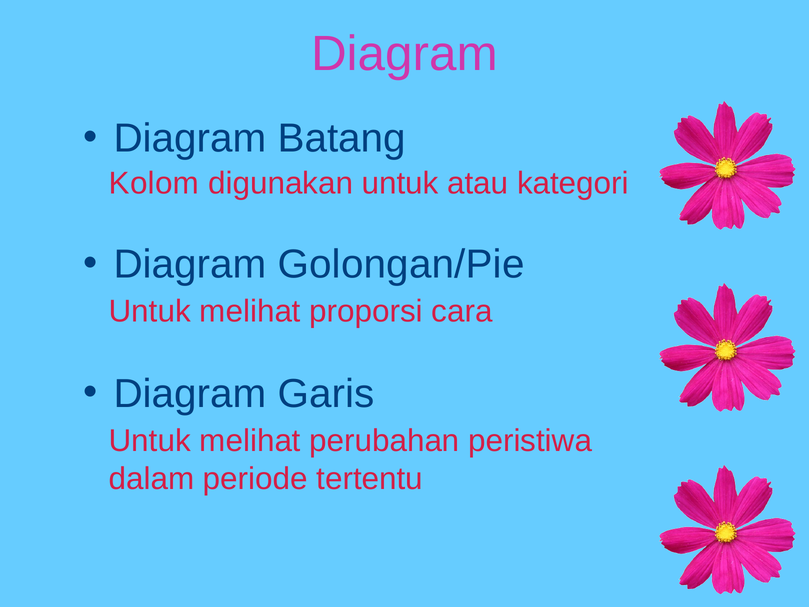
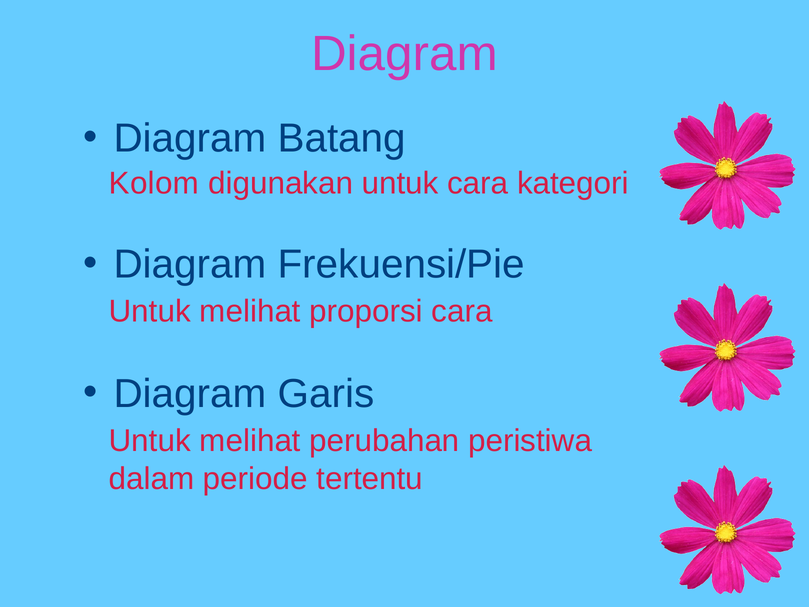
untuk atau: atau -> cara
Golongan/Pie: Golongan/Pie -> Frekuensi/Pie
